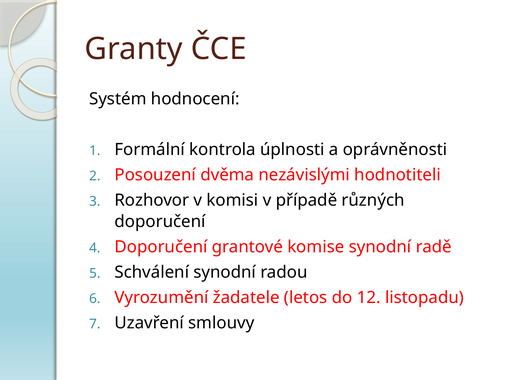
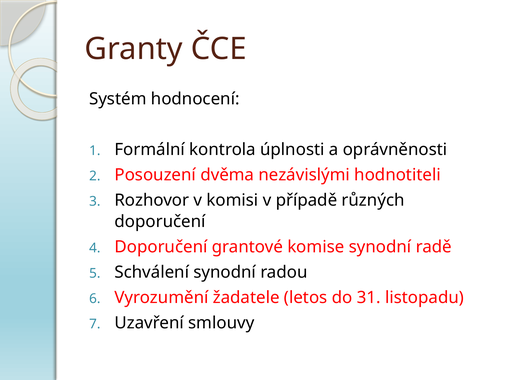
12: 12 -> 31
